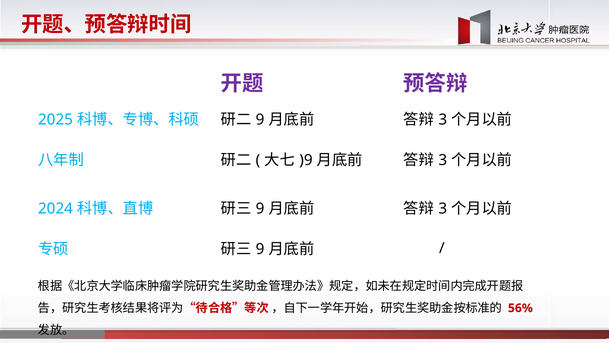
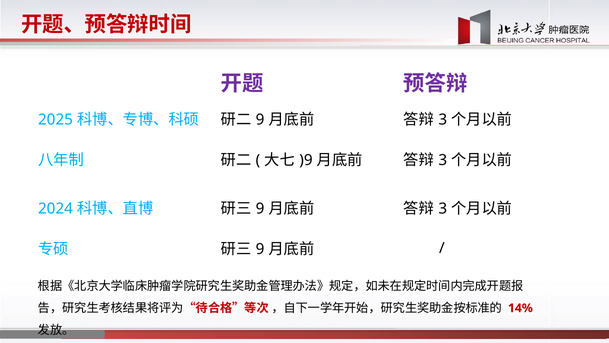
56%: 56% -> 14%
